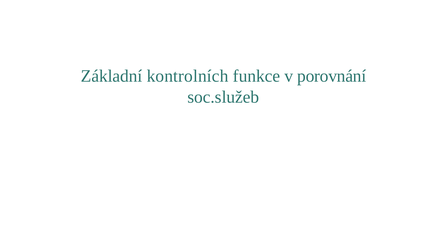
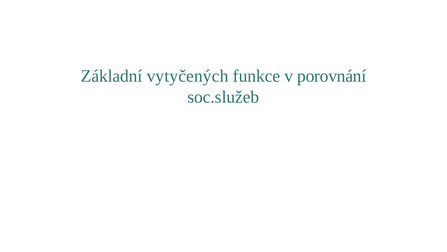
kontrolních: kontrolních -> vytyčených
